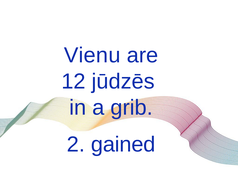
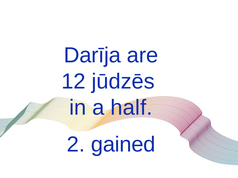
Vienu: Vienu -> Darīja
grib: grib -> half
